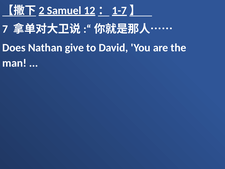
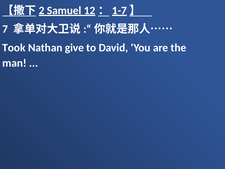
Does: Does -> Took
